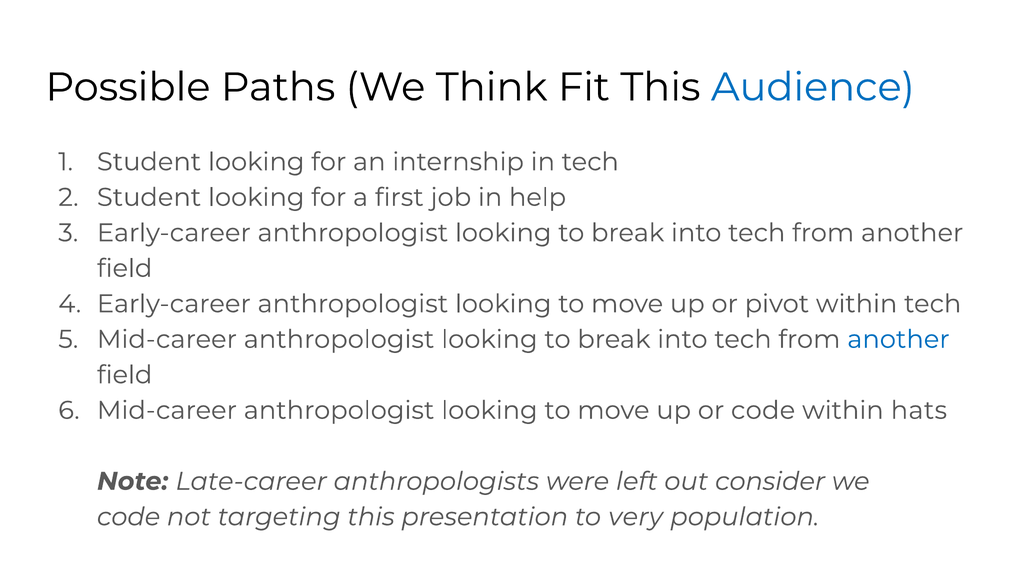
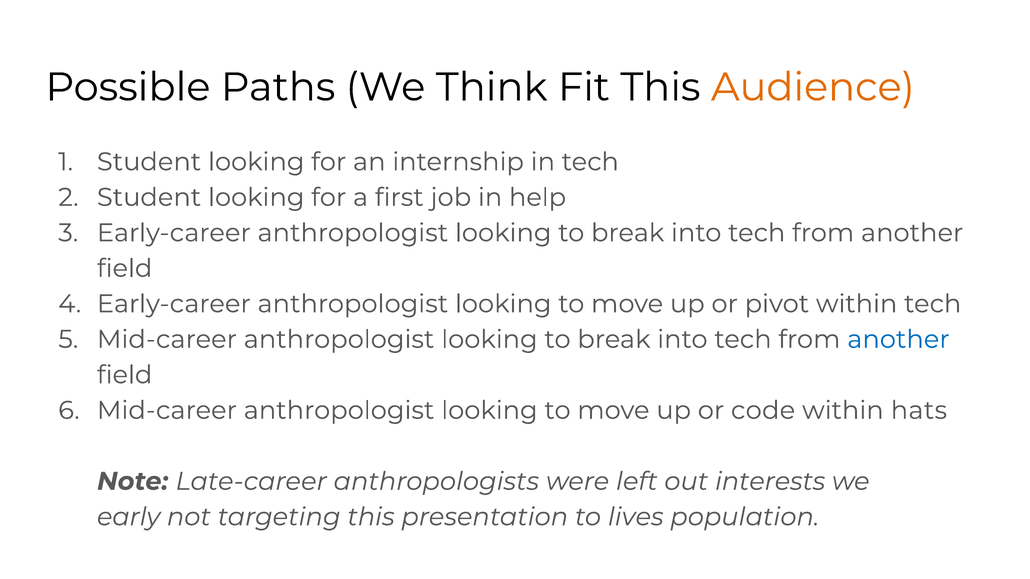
Audience colour: blue -> orange
consider: consider -> interests
code at (129, 517): code -> early
very: very -> lives
